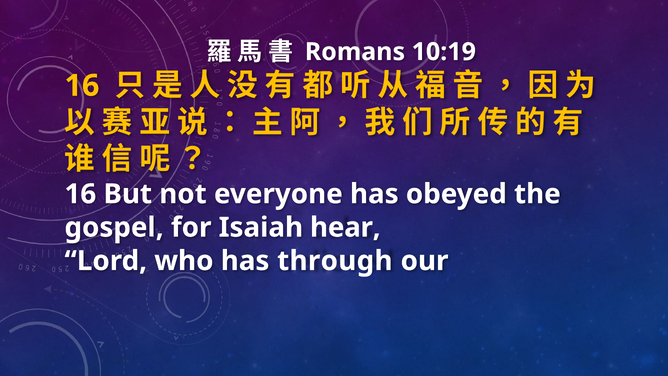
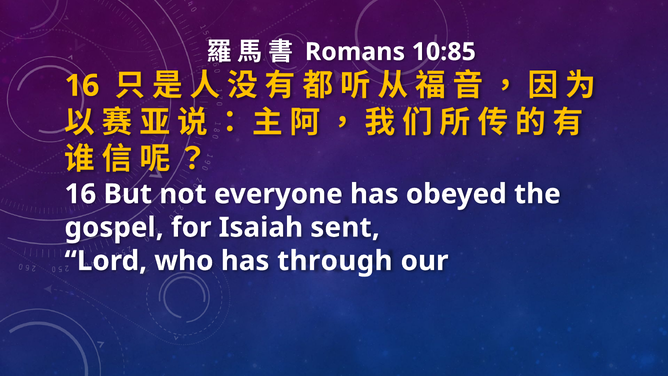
10:19: 10:19 -> 10:85
hear: hear -> sent
